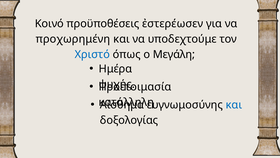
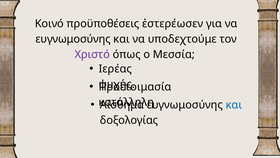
προχωρημένη at (73, 39): προχωρημένη -> ευγνωμοσύνης
Χριστό colour: blue -> purple
Μεγάλη: Μεγάλη -> Μεσσία
Ημέρα: Ημέρα -> Ιερέας
